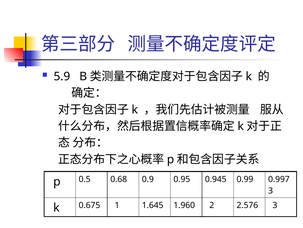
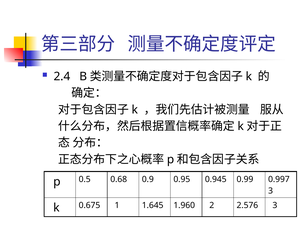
5.9: 5.9 -> 2.4
